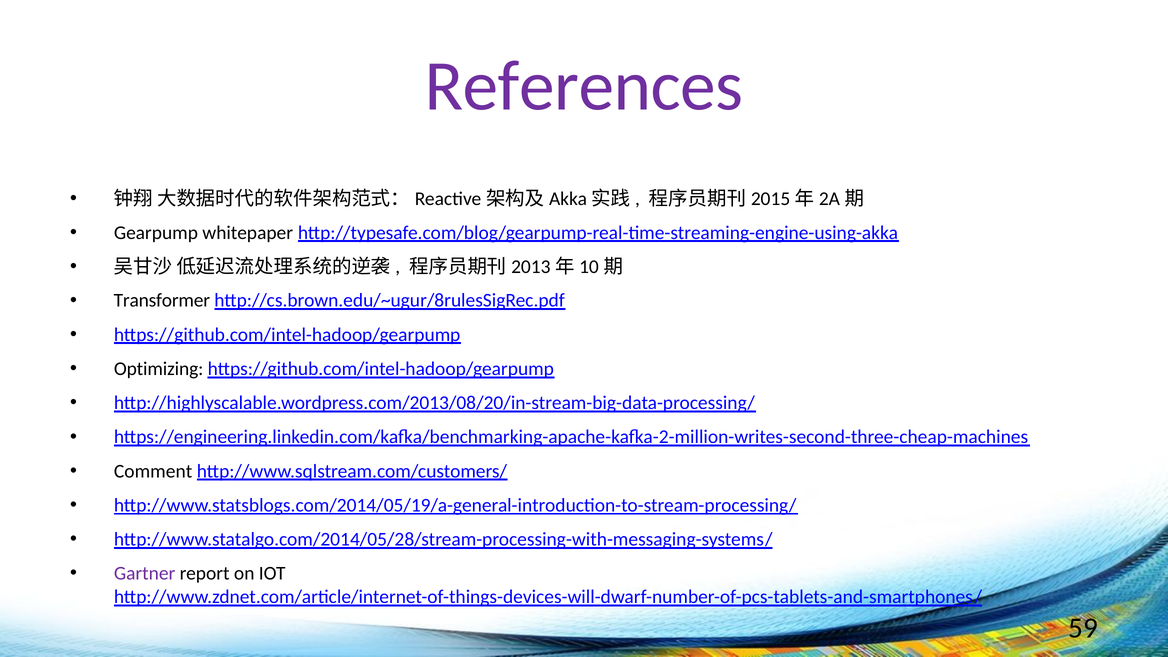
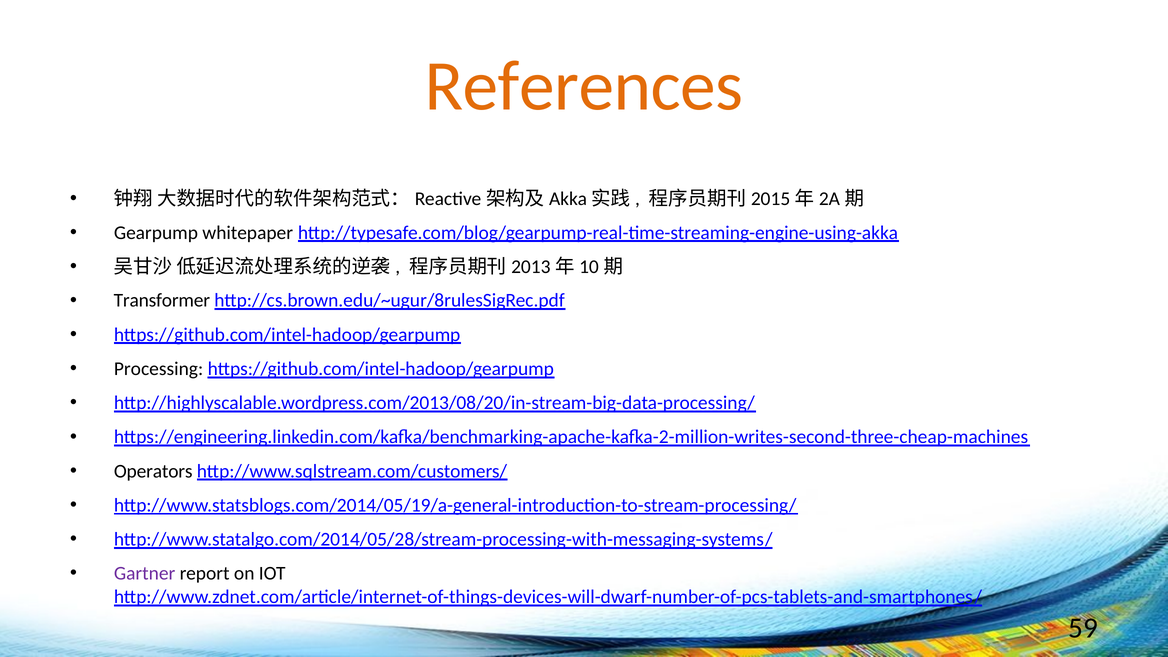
References colour: purple -> orange
Optimizing: Optimizing -> Processing
Comment: Comment -> Operators
